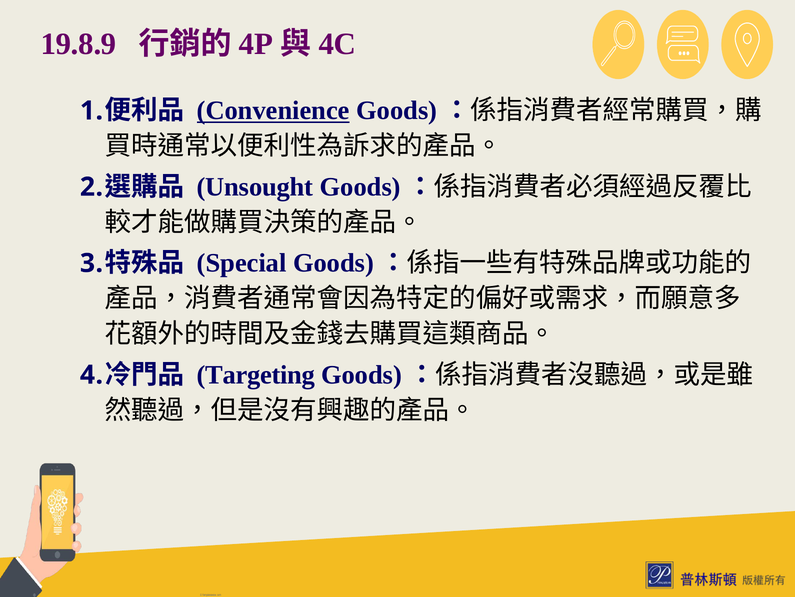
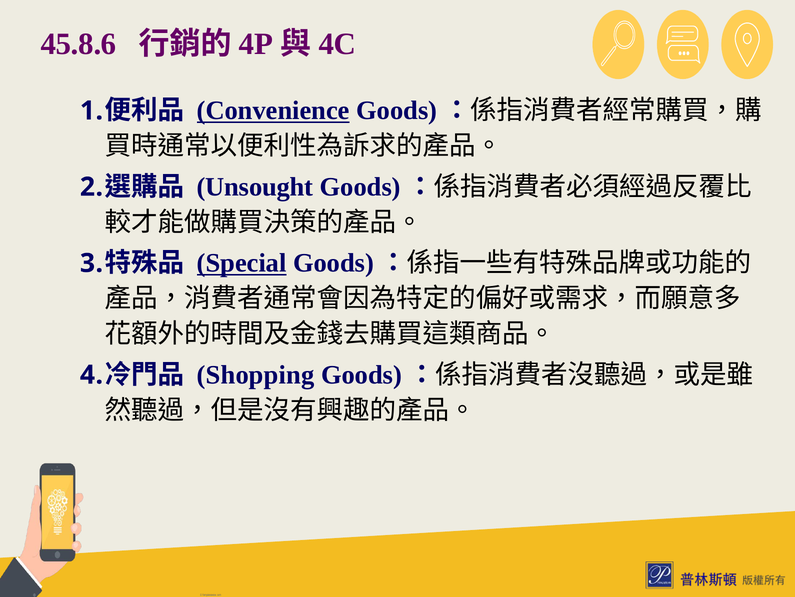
19.8.9: 19.8.9 -> 45.8.6
Special underline: none -> present
Targeting: Targeting -> Shopping
